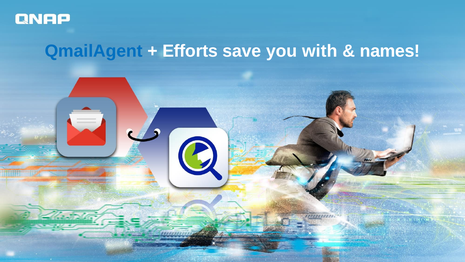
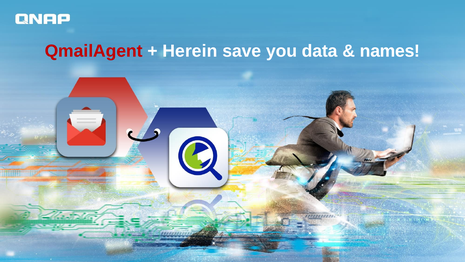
QmailAgent colour: blue -> red
Efforts: Efforts -> Herein
with: with -> data
